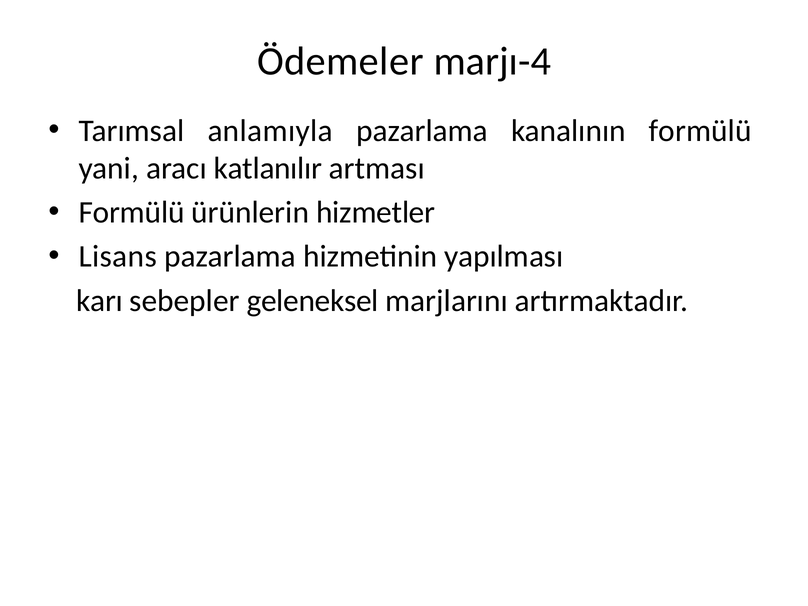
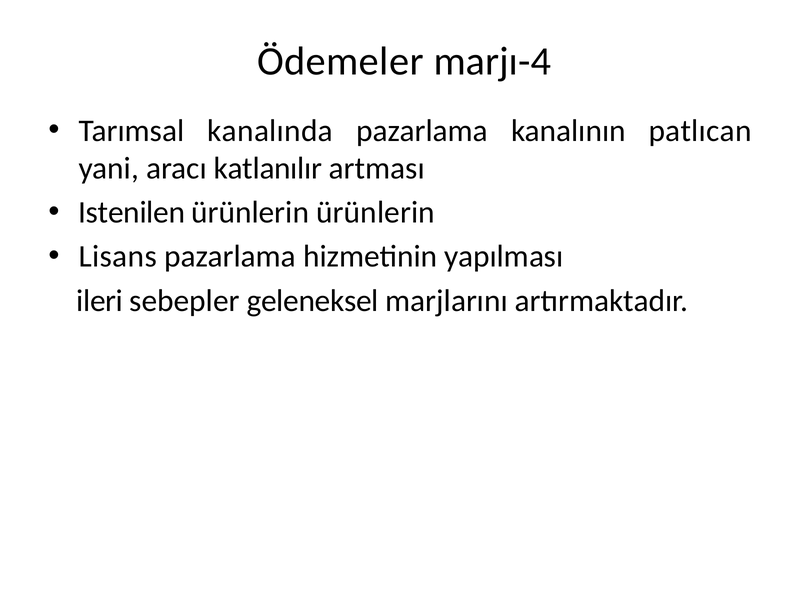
anlamıyla: anlamıyla -> kanalında
kanalının formülü: formülü -> patlıcan
Formülü at (132, 213): Formülü -> Istenilen
ürünlerin hizmetler: hizmetler -> ürünlerin
karı: karı -> ileri
